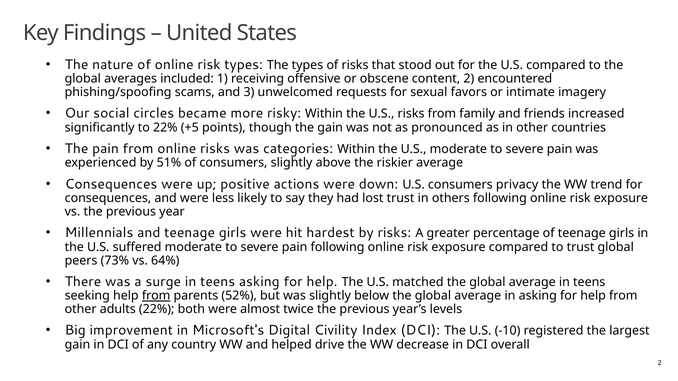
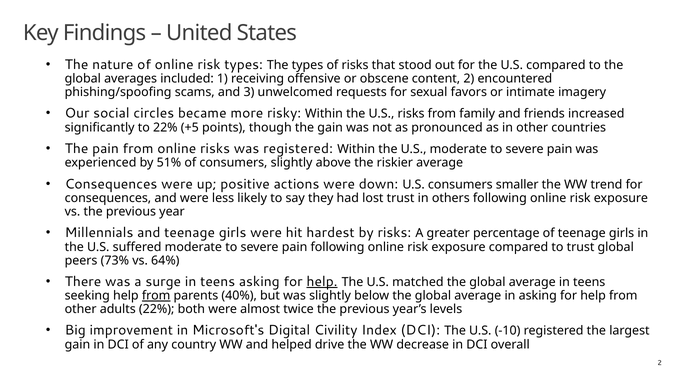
was categories: categories -> registered
privacy: privacy -> smaller
help at (322, 282) underline: none -> present
52%: 52% -> 40%
